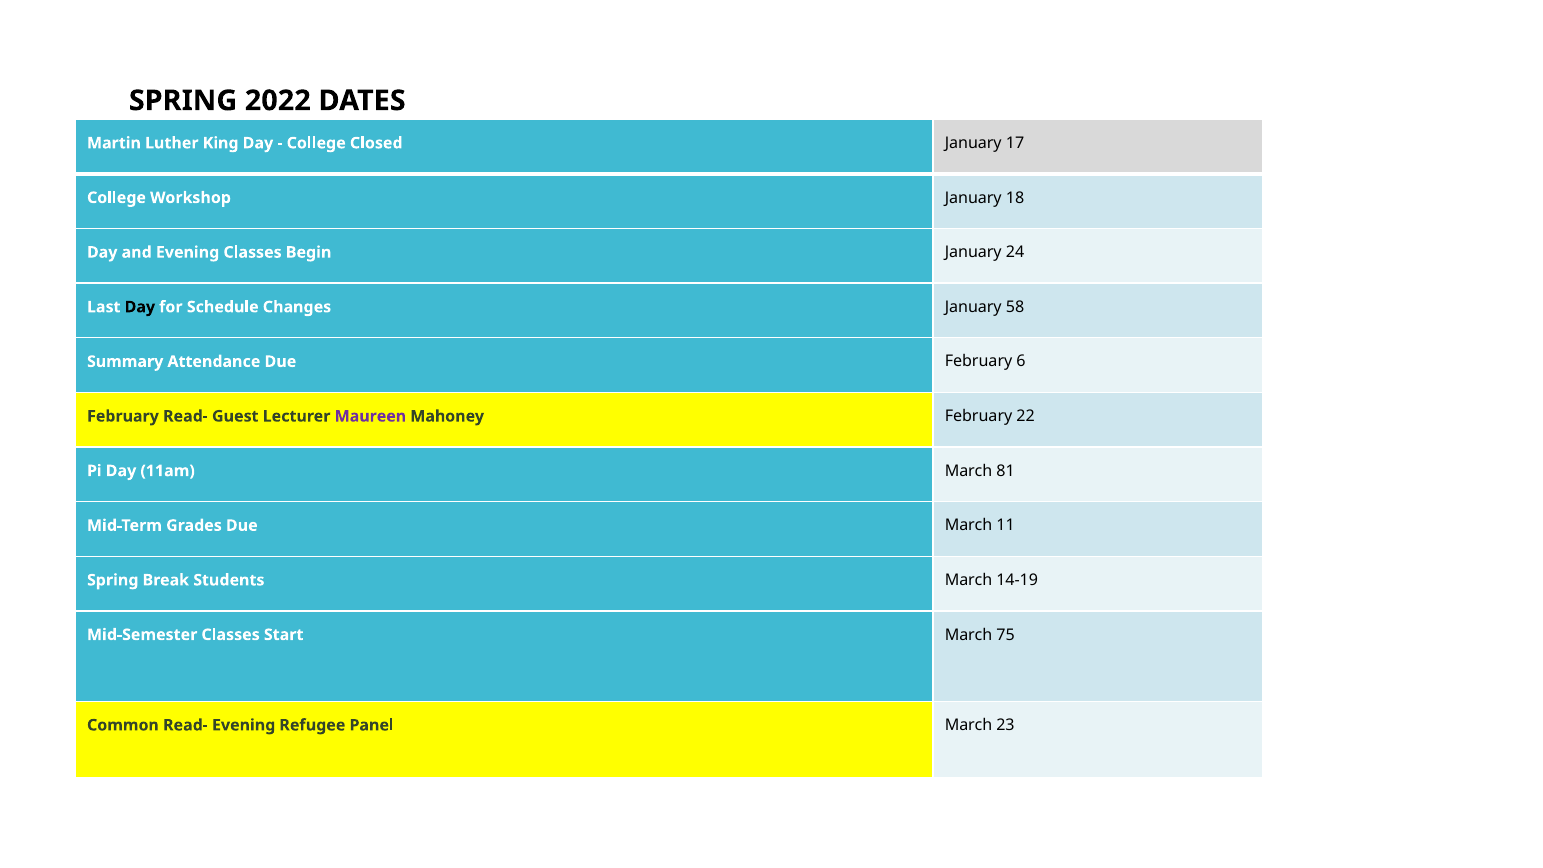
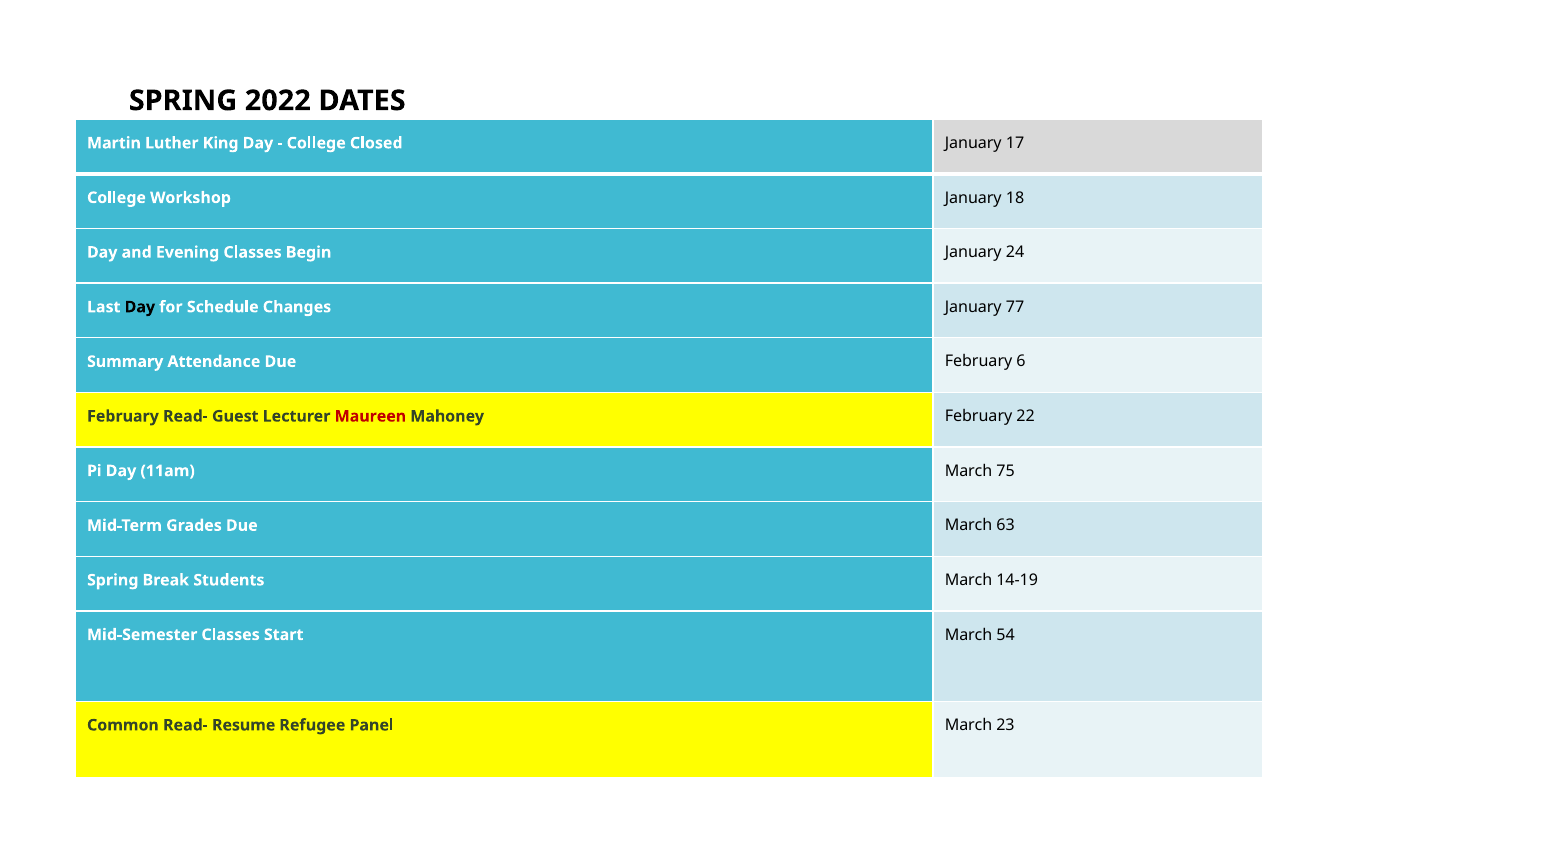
58: 58 -> 77
Maureen colour: purple -> red
81: 81 -> 75
11: 11 -> 63
75: 75 -> 54
Read- Evening: Evening -> Resume
